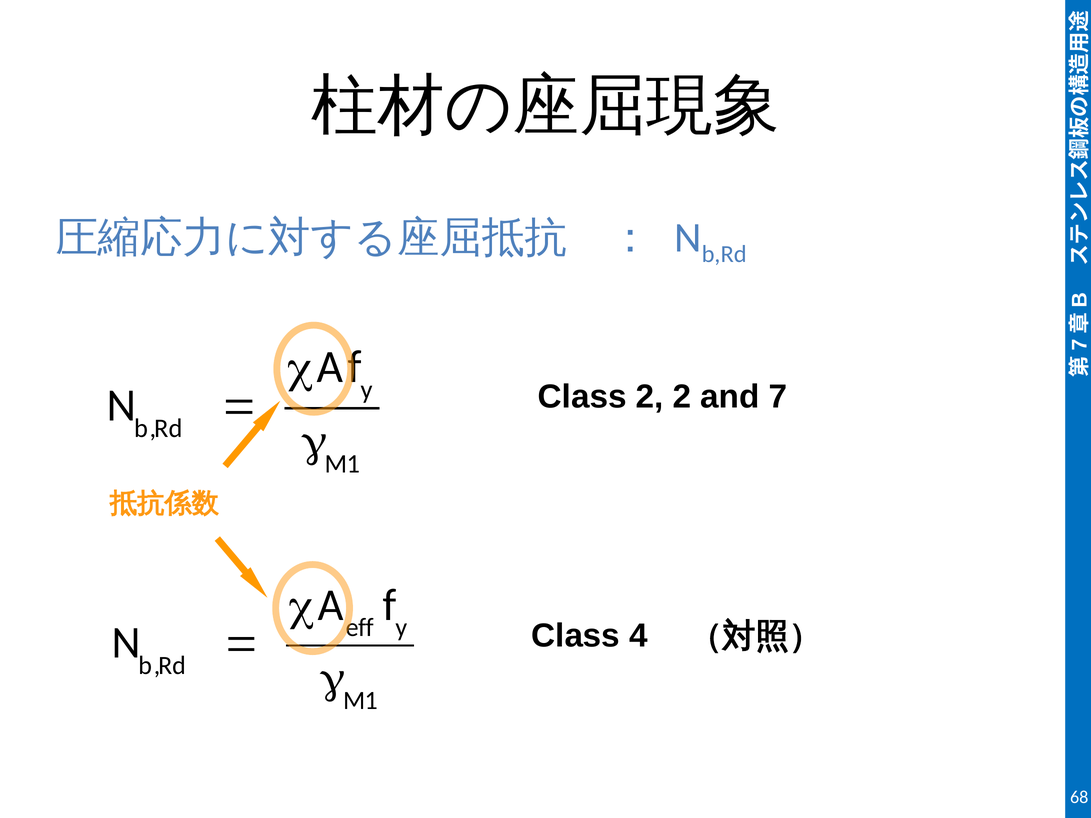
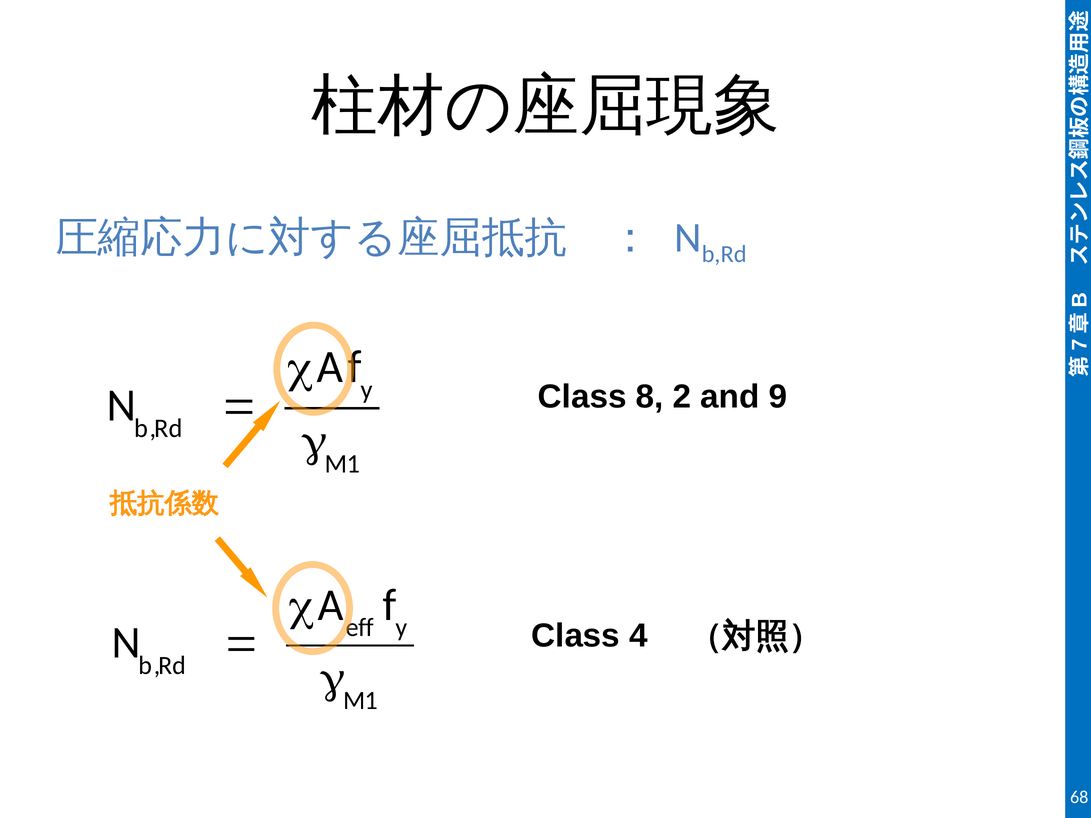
Class 2: 2 -> 8
and 7: 7 -> 9
